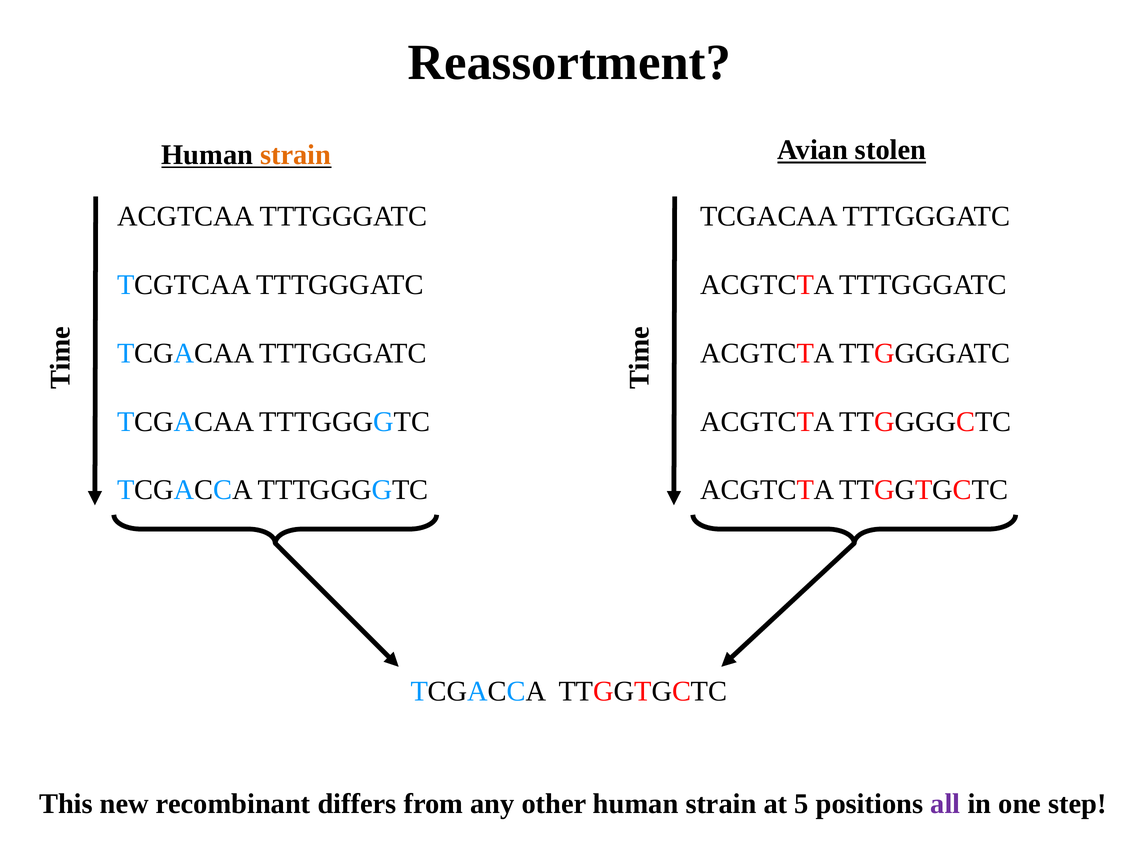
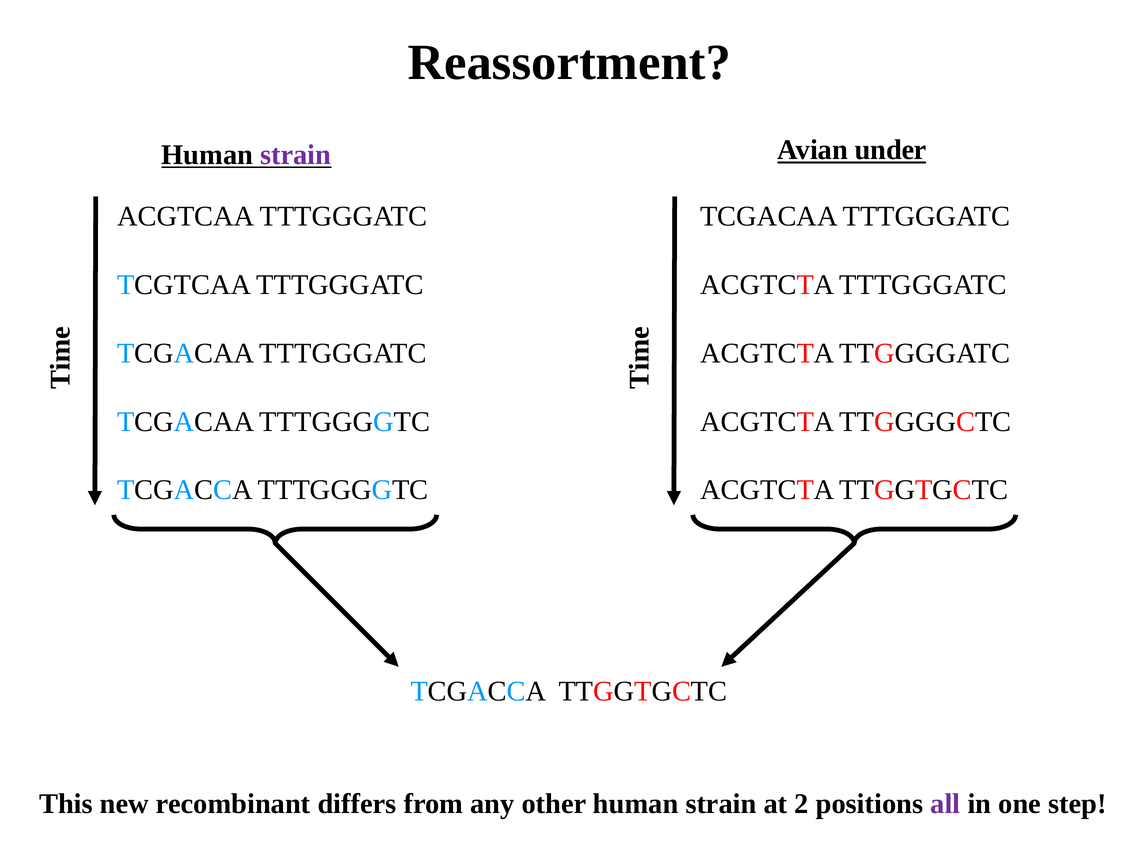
strain at (296, 155) colour: orange -> purple
stolen: stolen -> under
5: 5 -> 2
